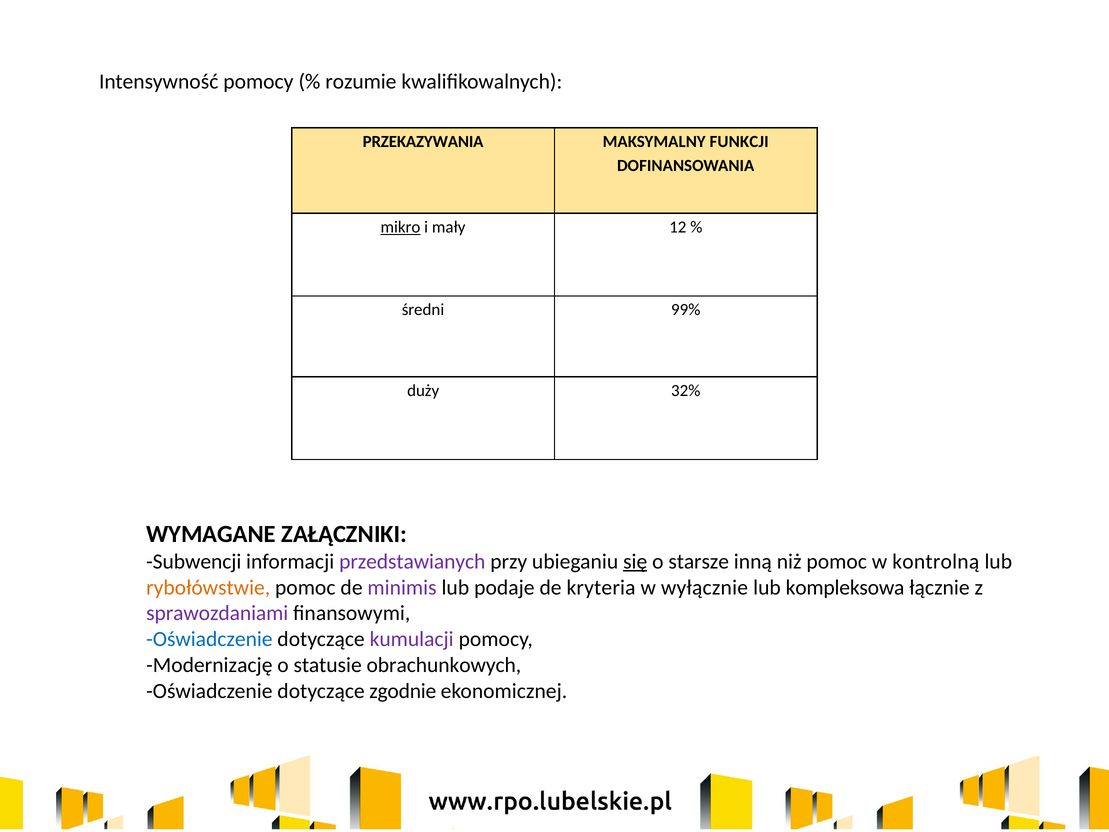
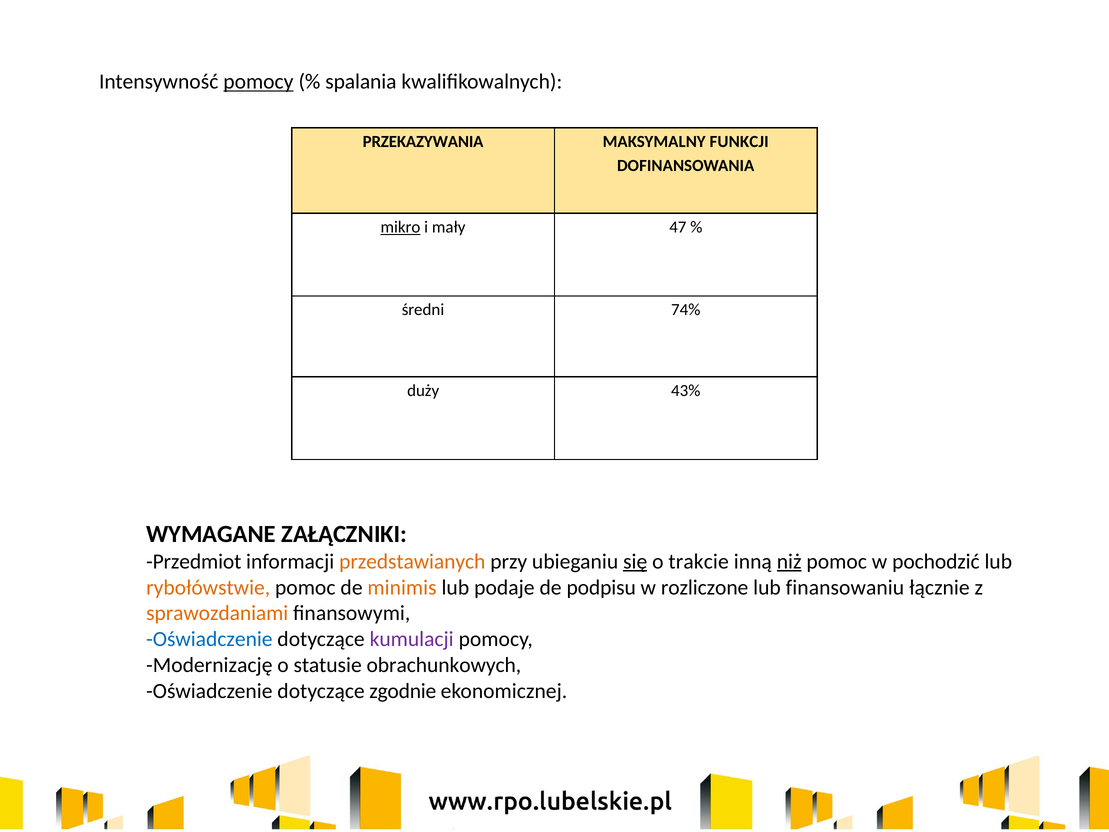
pomocy at (258, 82) underline: none -> present
rozumie: rozumie -> spalania
12: 12 -> 47
99%: 99% -> 74%
32%: 32% -> 43%
Subwencji: Subwencji -> Przedmiot
przedstawianych colour: purple -> orange
starsze: starsze -> trakcie
niż underline: none -> present
kontrolną: kontrolną -> pochodzić
minimis colour: purple -> orange
kryteria: kryteria -> podpisu
wyłącznie: wyłącznie -> rozliczone
kompleksowa: kompleksowa -> finansowaniu
sprawozdaniami colour: purple -> orange
